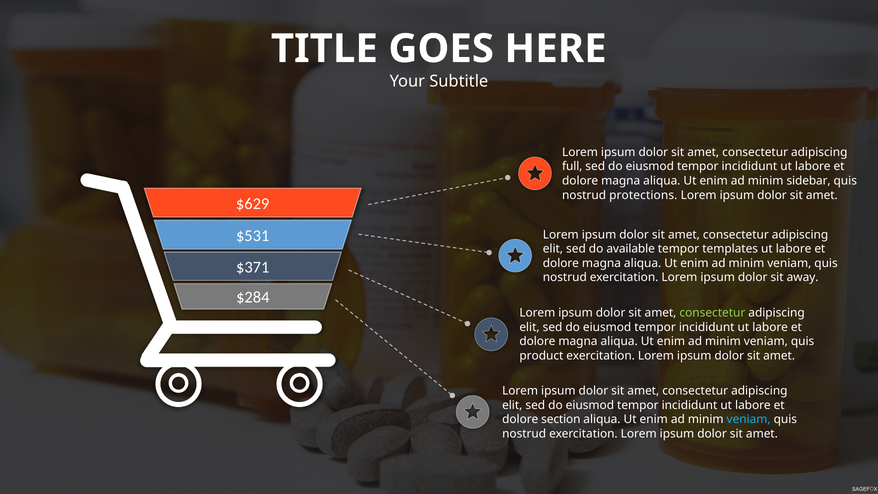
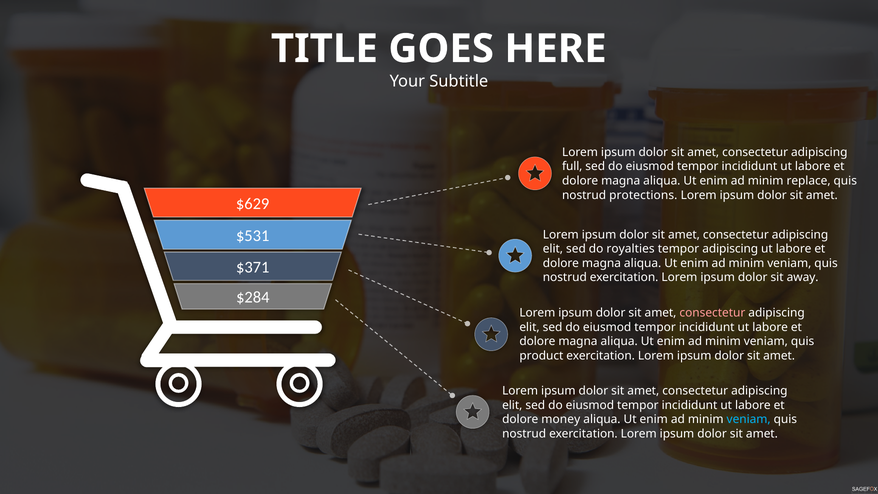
sidebar: sidebar -> replace
available: available -> royalties
tempor templates: templates -> adipiscing
consectetur at (712, 313) colour: light green -> pink
section: section -> money
